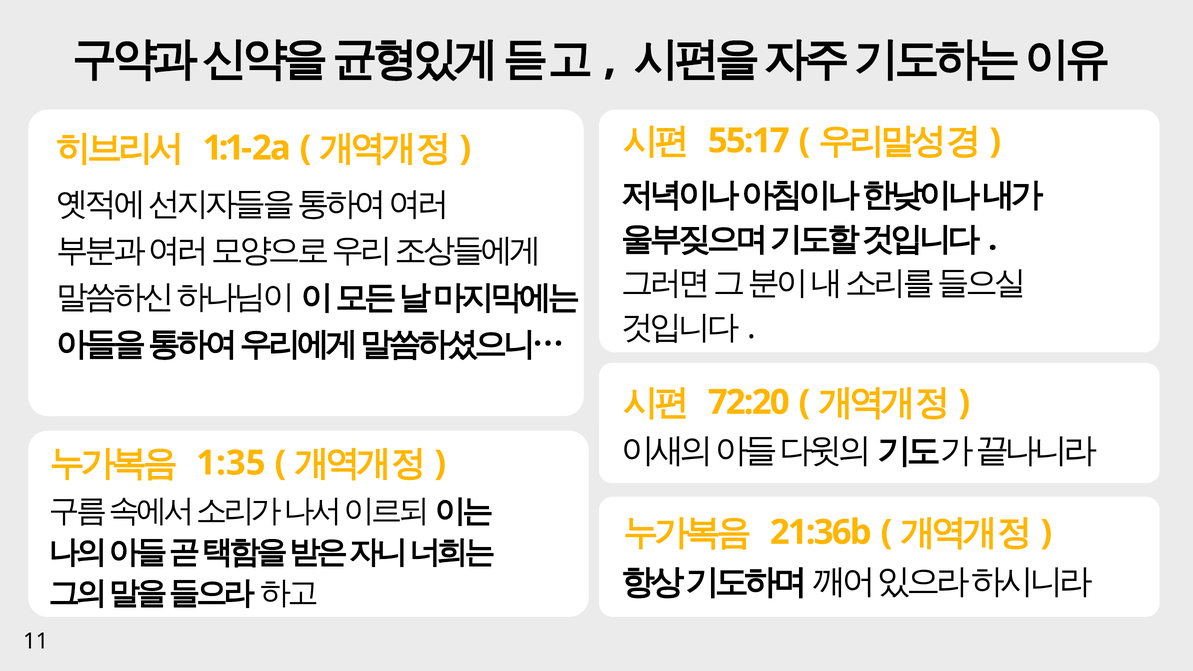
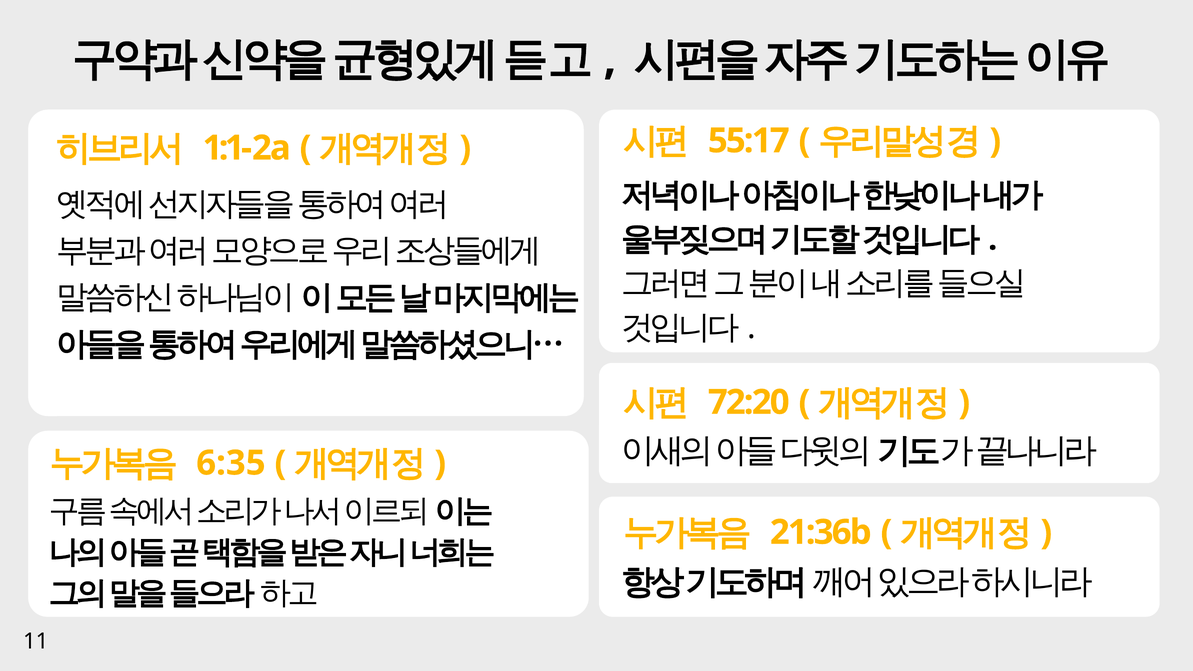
1:35: 1:35 -> 6:35
